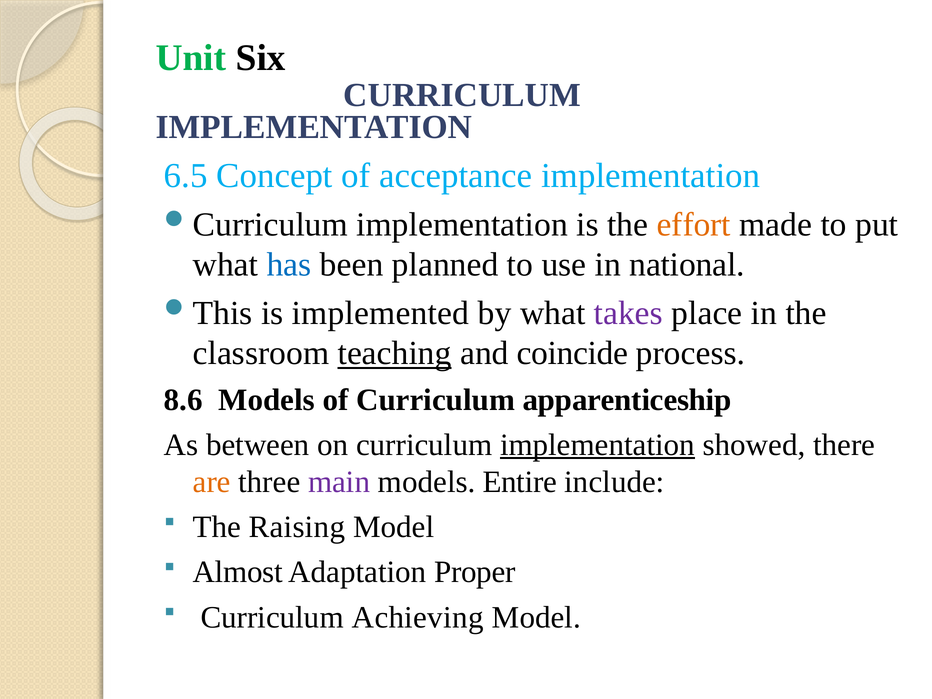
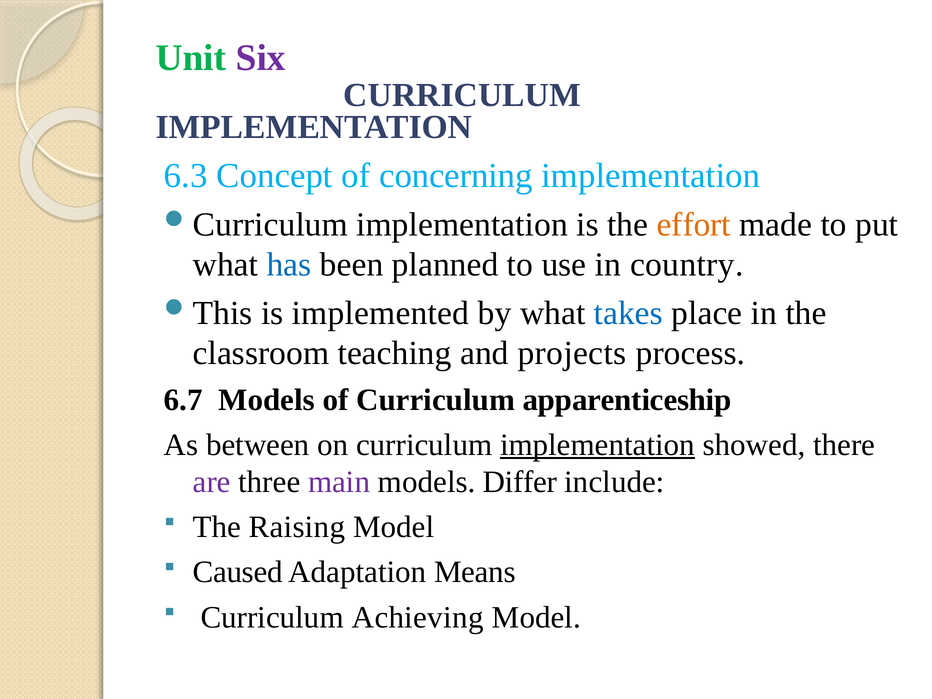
Six colour: black -> purple
6.5: 6.5 -> 6.3
acceptance: acceptance -> concerning
national: national -> country
takes colour: purple -> blue
teaching underline: present -> none
coincide: coincide -> projects
8.6: 8.6 -> 6.7
are colour: orange -> purple
Entire: Entire -> Differ
Almost: Almost -> Caused
Proper: Proper -> Means
